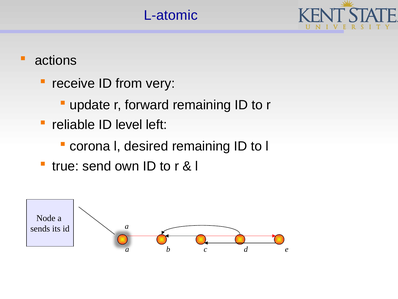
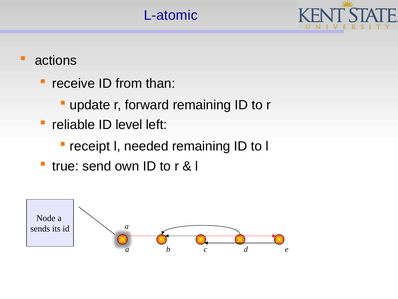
very: very -> than
corona: corona -> receipt
desired: desired -> needed
